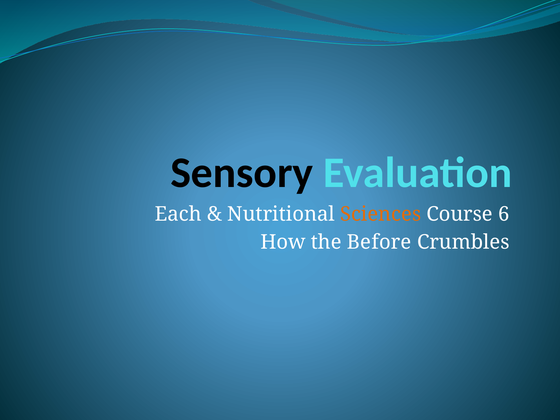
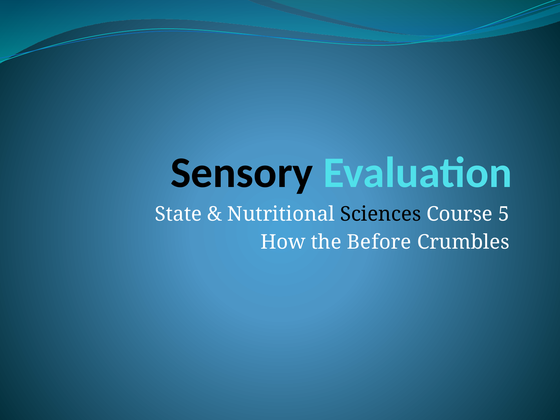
Each: Each -> State
Sciences colour: orange -> black
6: 6 -> 5
